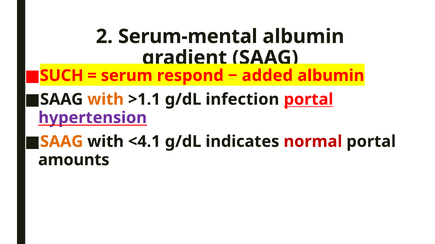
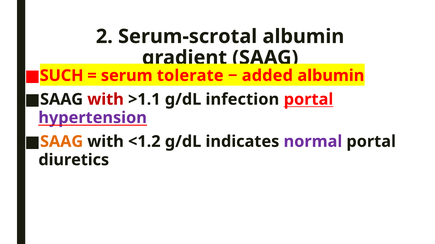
Serum-mental: Serum-mental -> Serum-scrotal
respond: respond -> tolerate
with at (106, 100) colour: orange -> red
<4.1: <4.1 -> <1.2
normal colour: red -> purple
amounts: amounts -> diuretics
